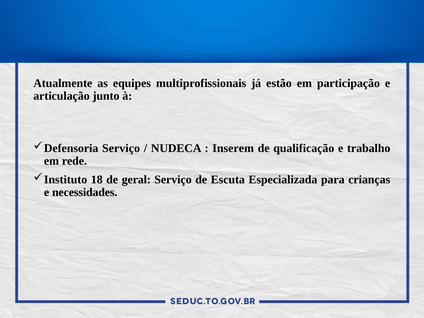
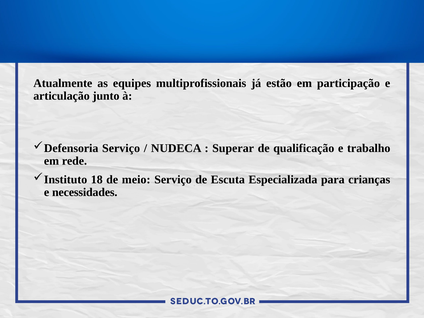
Inserem: Inserem -> Superar
geral: geral -> meio
